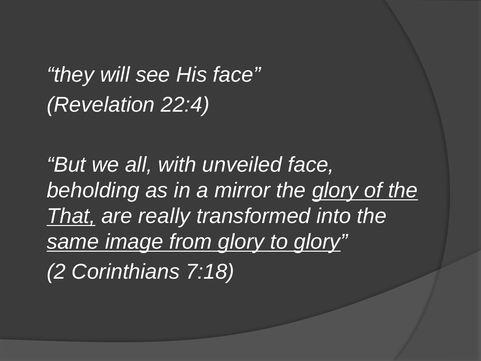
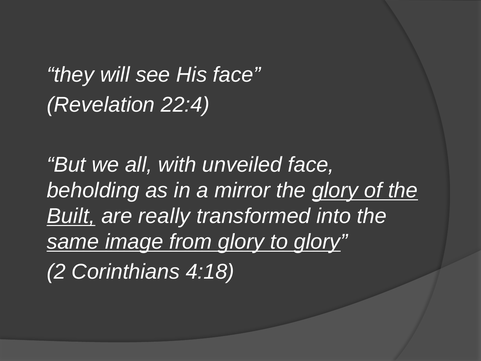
That: That -> Built
7:18: 7:18 -> 4:18
